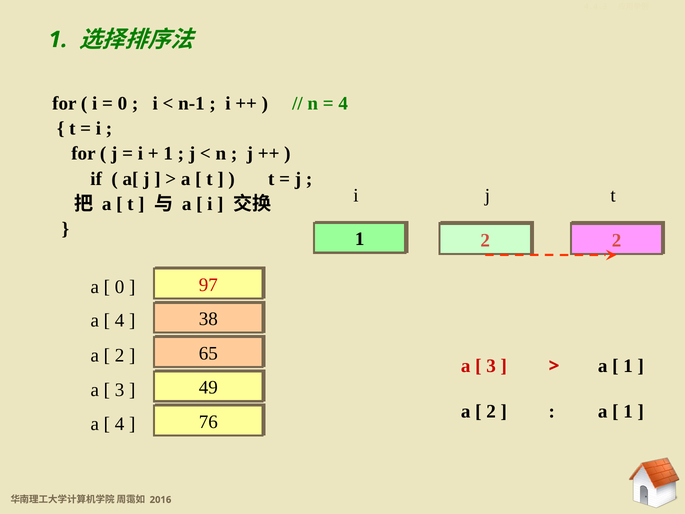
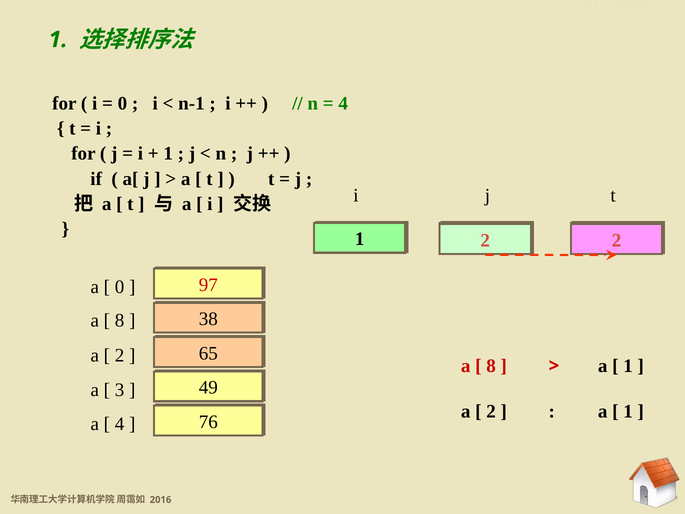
4 at (120, 320): 4 -> 8
3 at (491, 366): 3 -> 8
